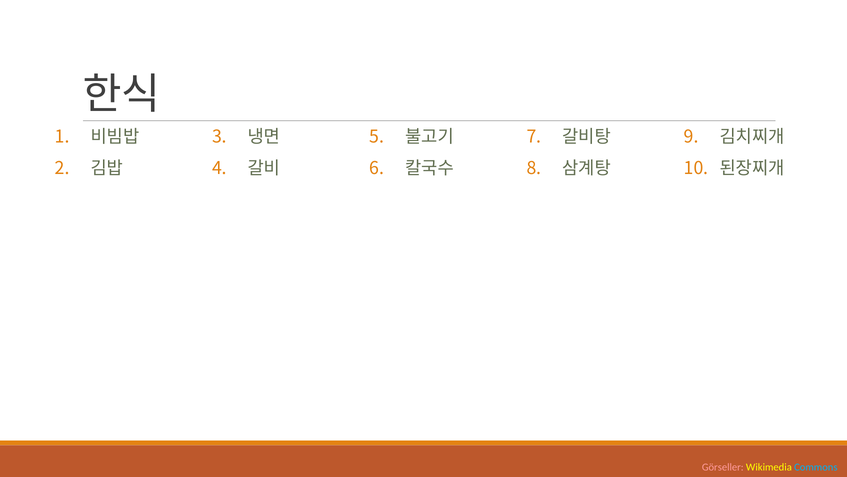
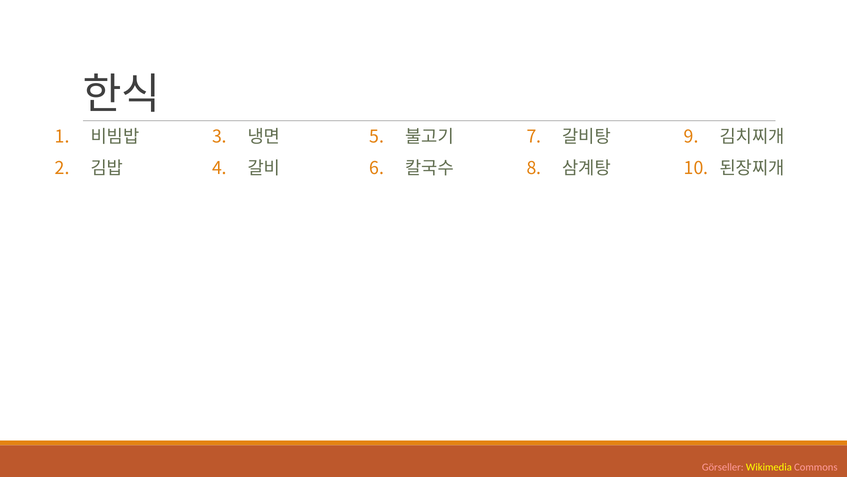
Commons colour: light blue -> pink
